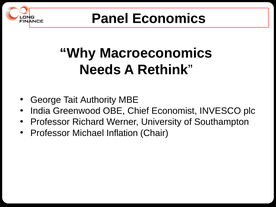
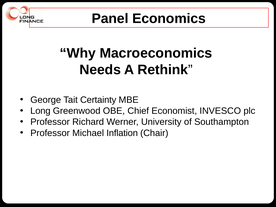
Authority: Authority -> Certainty
India: India -> Long
